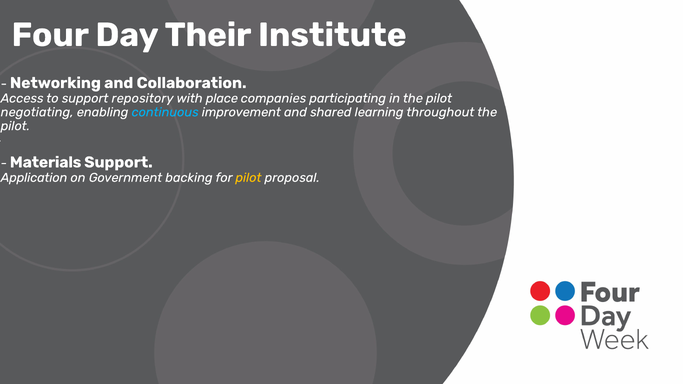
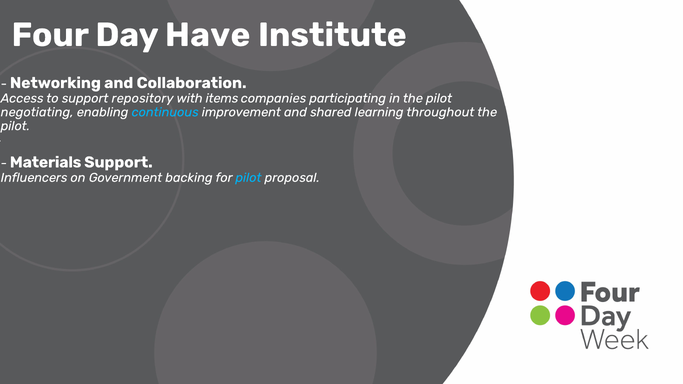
Their: Their -> Have
place: place -> items
Application: Application -> Influencers
pilot at (248, 178) colour: yellow -> light blue
